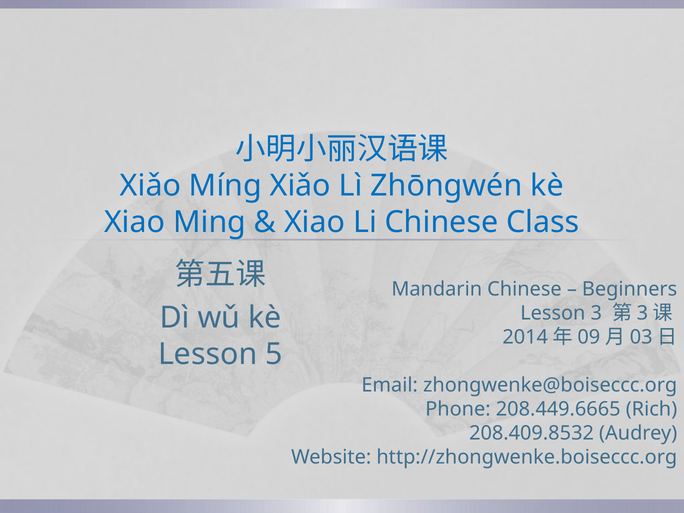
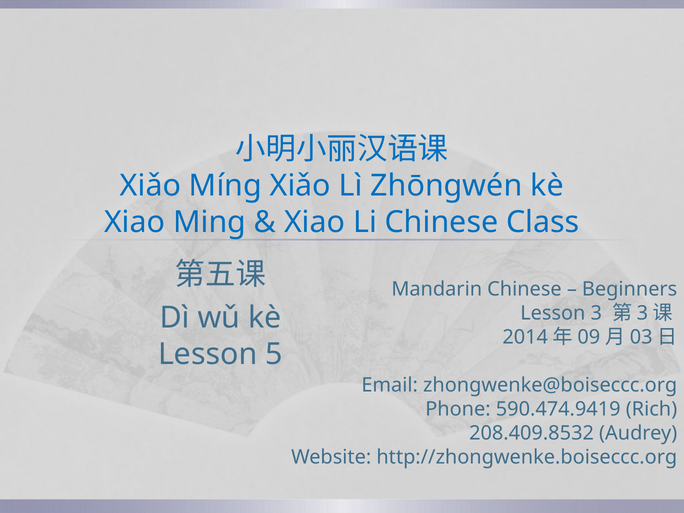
208.449.6665: 208.449.6665 -> 590.474.9419
